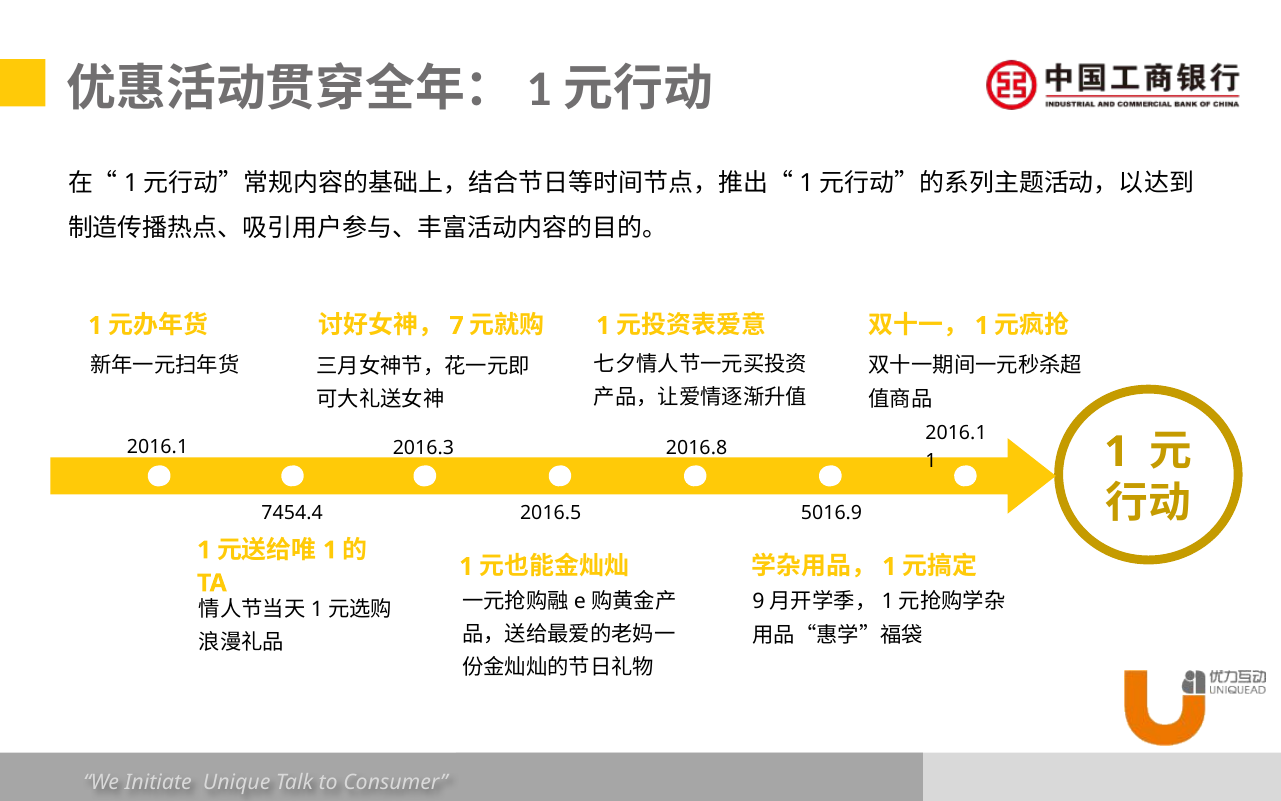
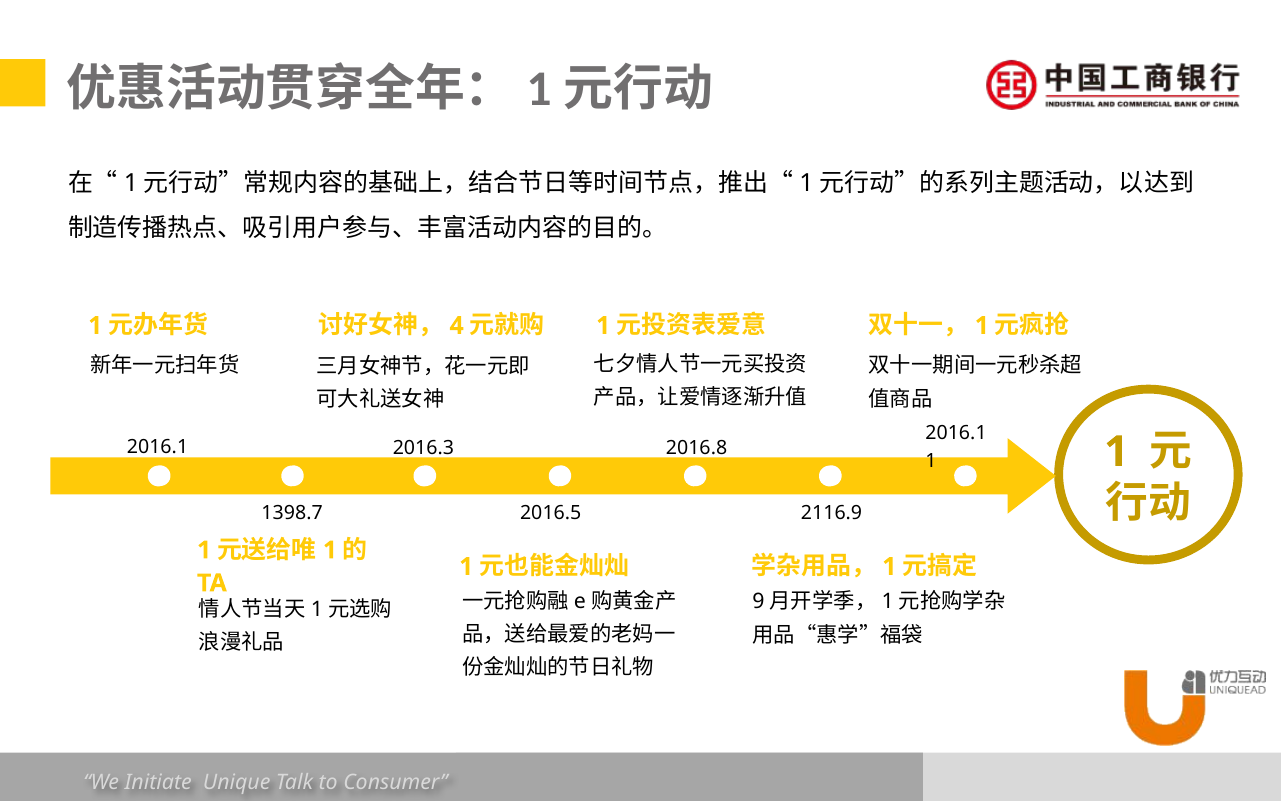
7: 7 -> 4
7454.4: 7454.4 -> 1398.7
5016.9: 5016.9 -> 2116.9
